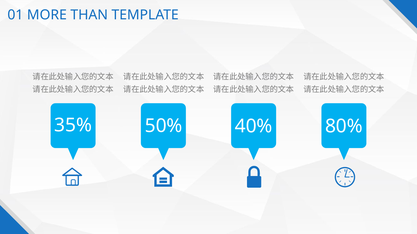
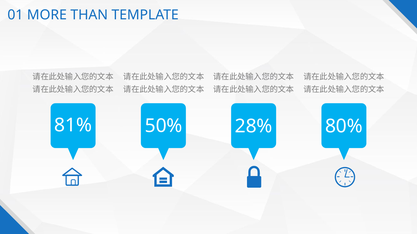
35%: 35% -> 81%
40%: 40% -> 28%
